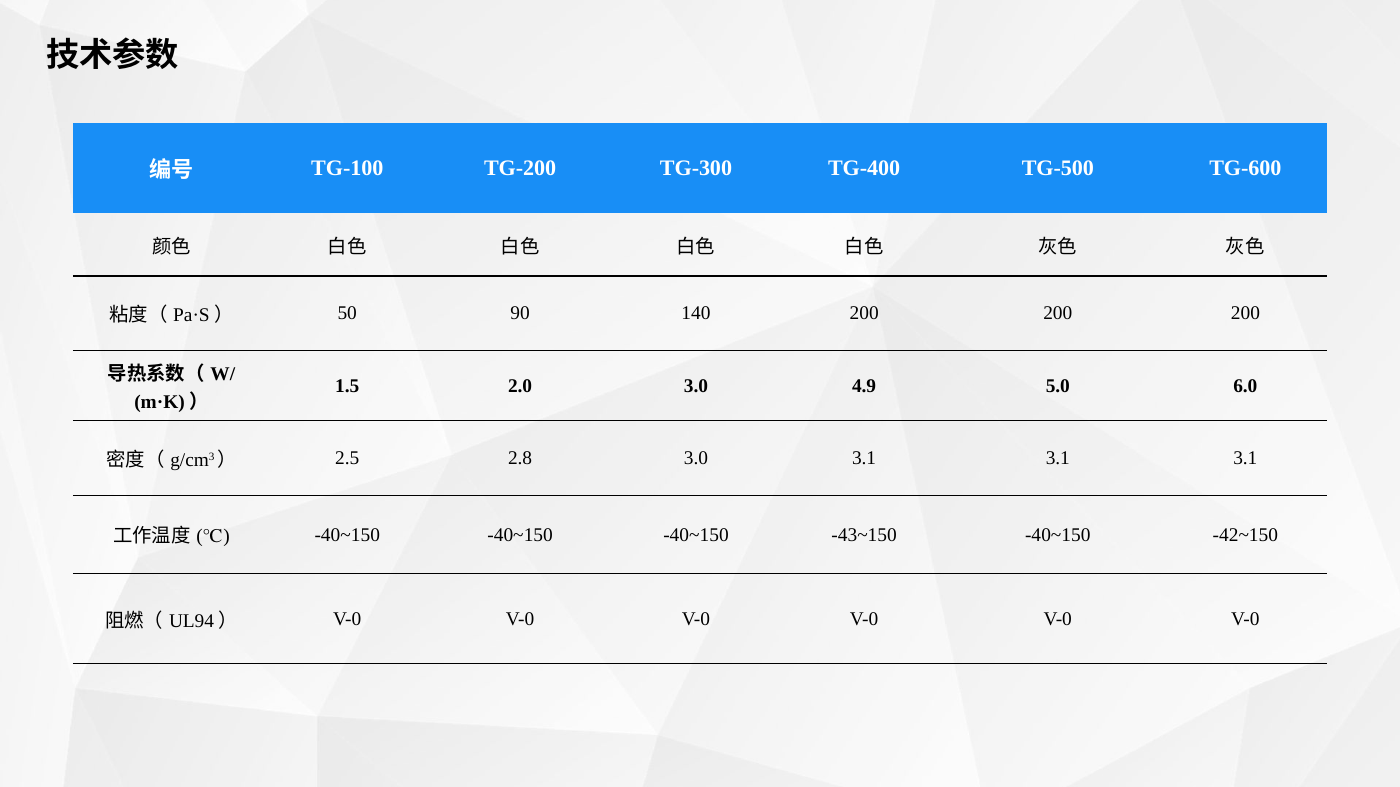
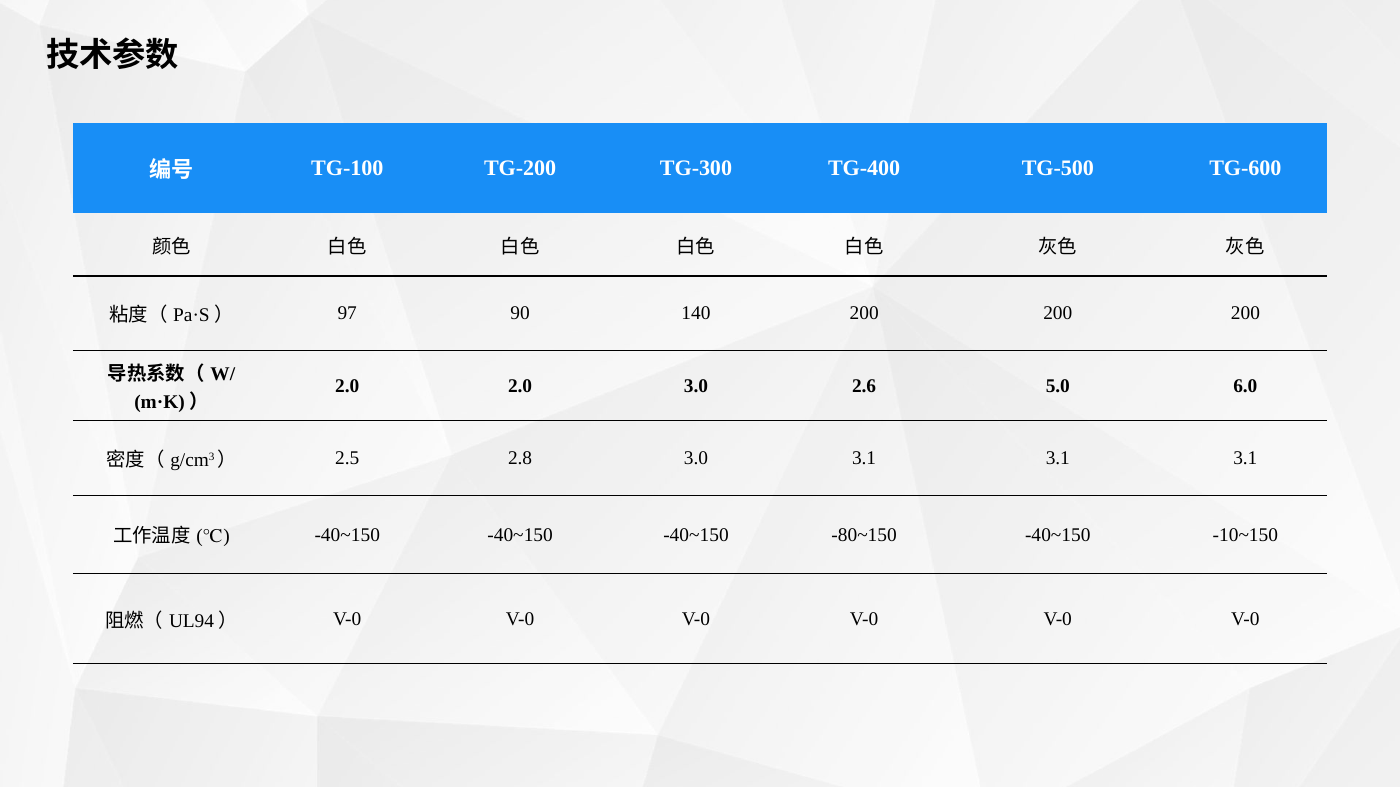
50: 50 -> 97
1.5 at (347, 386): 1.5 -> 2.0
4.9: 4.9 -> 2.6
-43~150: -43~150 -> -80~150
-42~150: -42~150 -> -10~150
